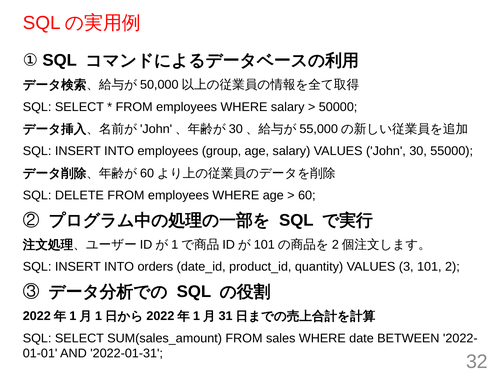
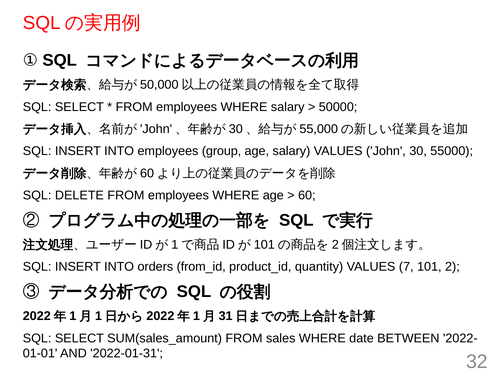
date_id: date_id -> from_id
3: 3 -> 7
